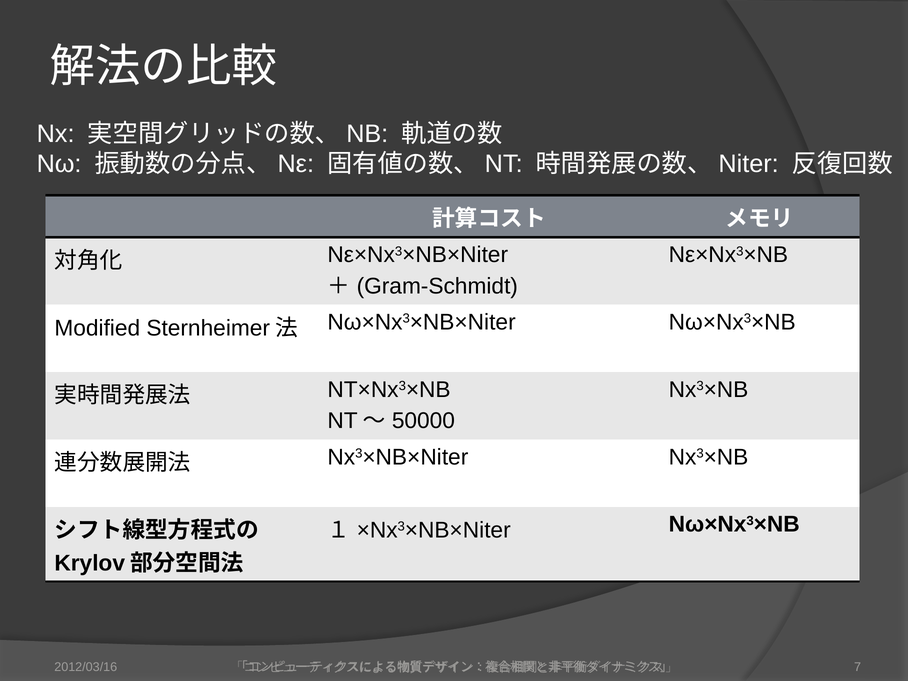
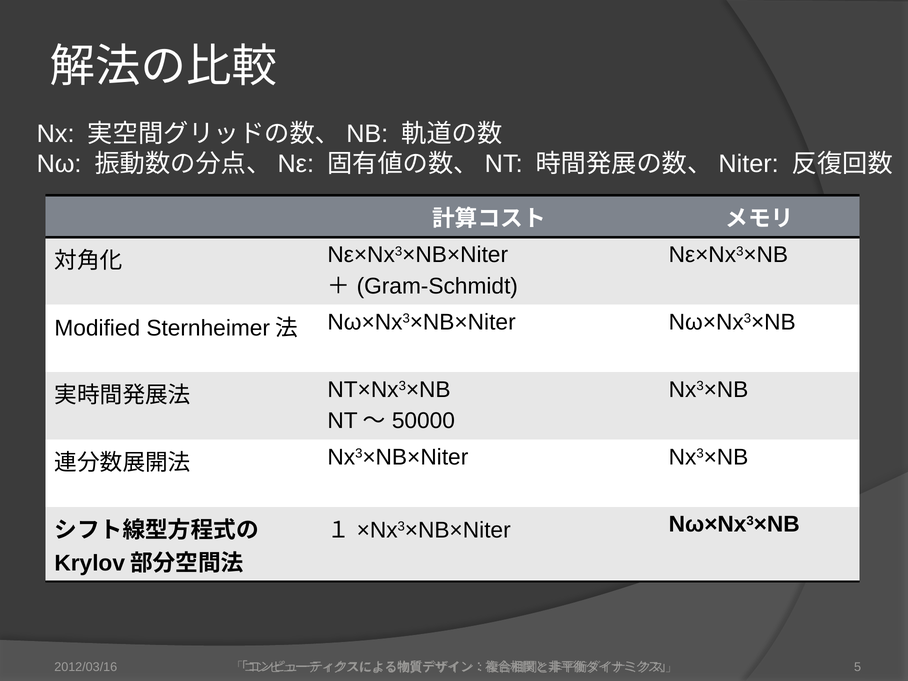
7: 7 -> 5
